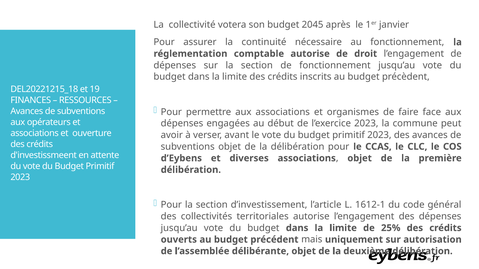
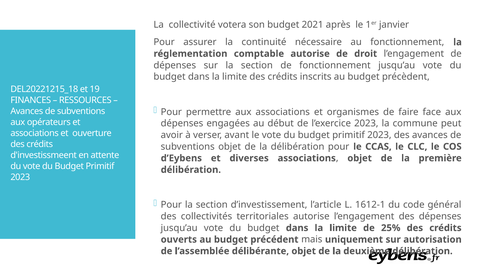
2045: 2045 -> 2021
